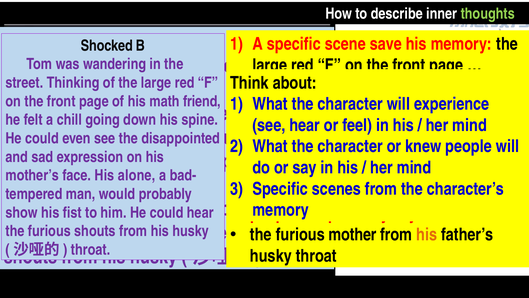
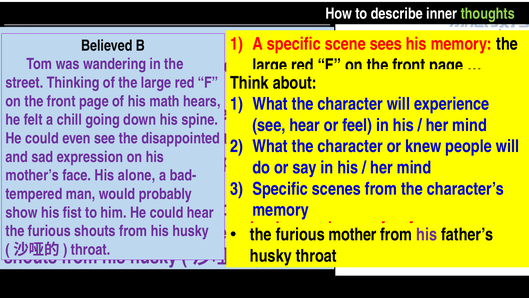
save: save -> sees
Shocked: Shocked -> Believed
friend: friend -> hears
his at (427, 234) colour: orange -> purple
